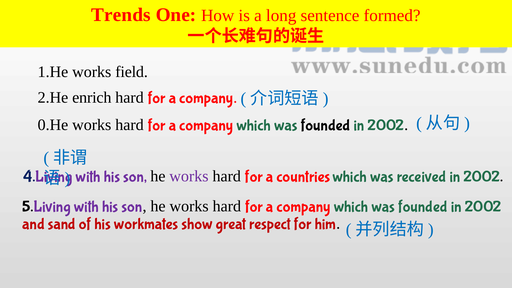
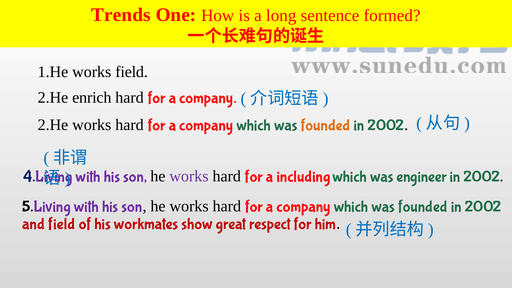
0.He at (53, 125): 0.He -> 2.He
founded at (325, 125) colour: black -> orange
countries: countries -> including
received: received -> engineer
and sand: sand -> field
